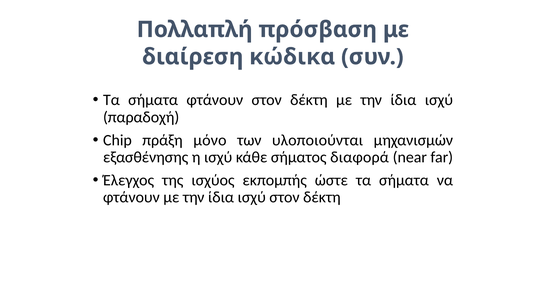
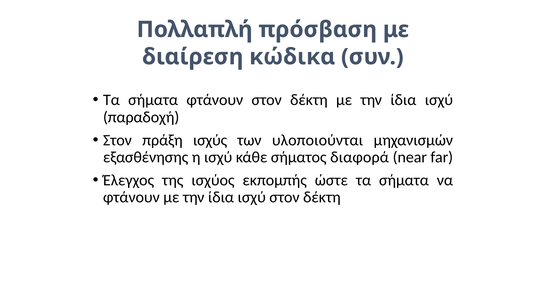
Chip at (117, 140): Chip -> Στον
μόνο: μόνο -> ισχύς
